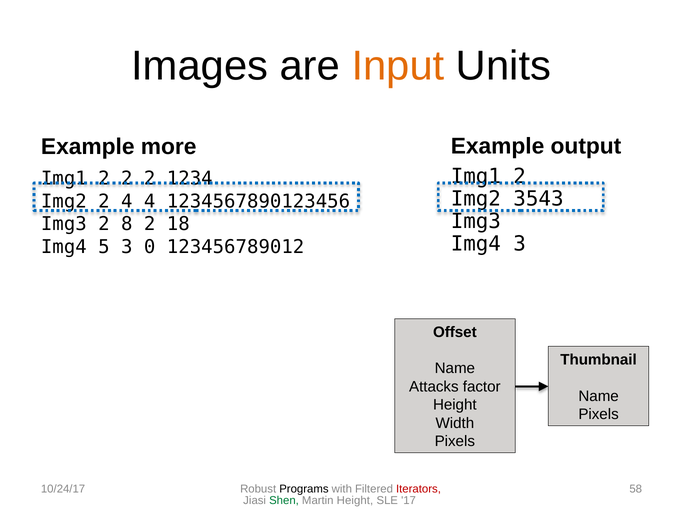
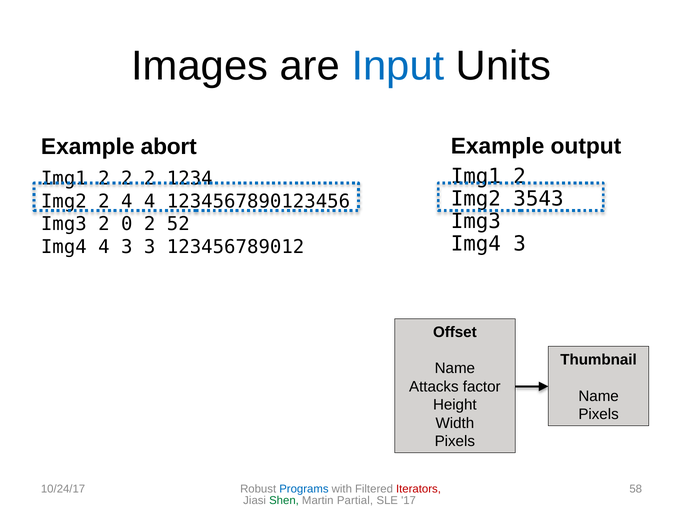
Input colour: orange -> blue
more: more -> abort
8: 8 -> 0
18: 18 -> 52
Img4 5: 5 -> 4
3 0: 0 -> 3
Programs colour: black -> blue
Martin Height: Height -> Partial
